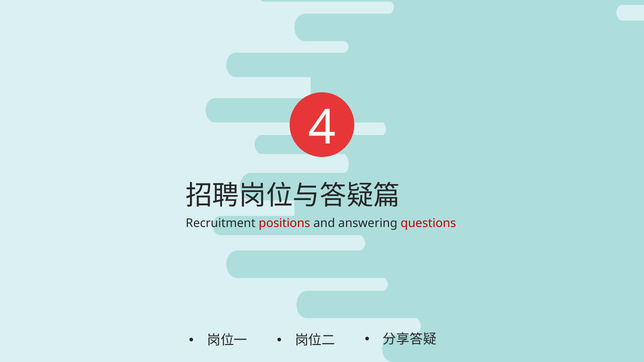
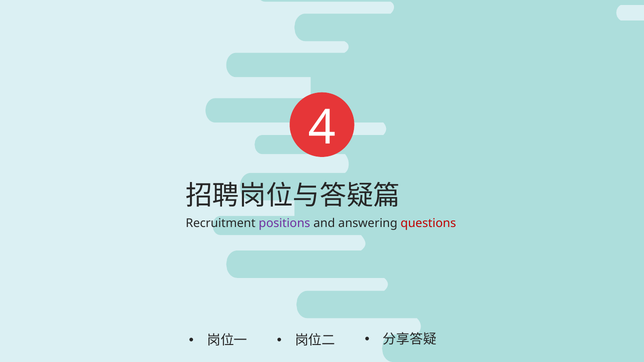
positions colour: red -> purple
